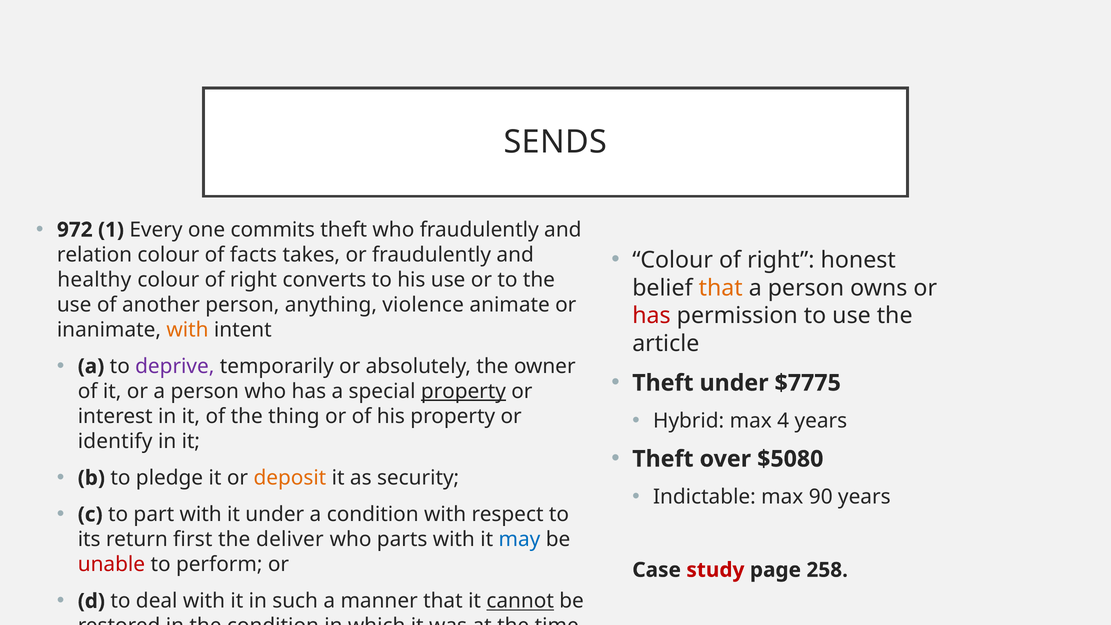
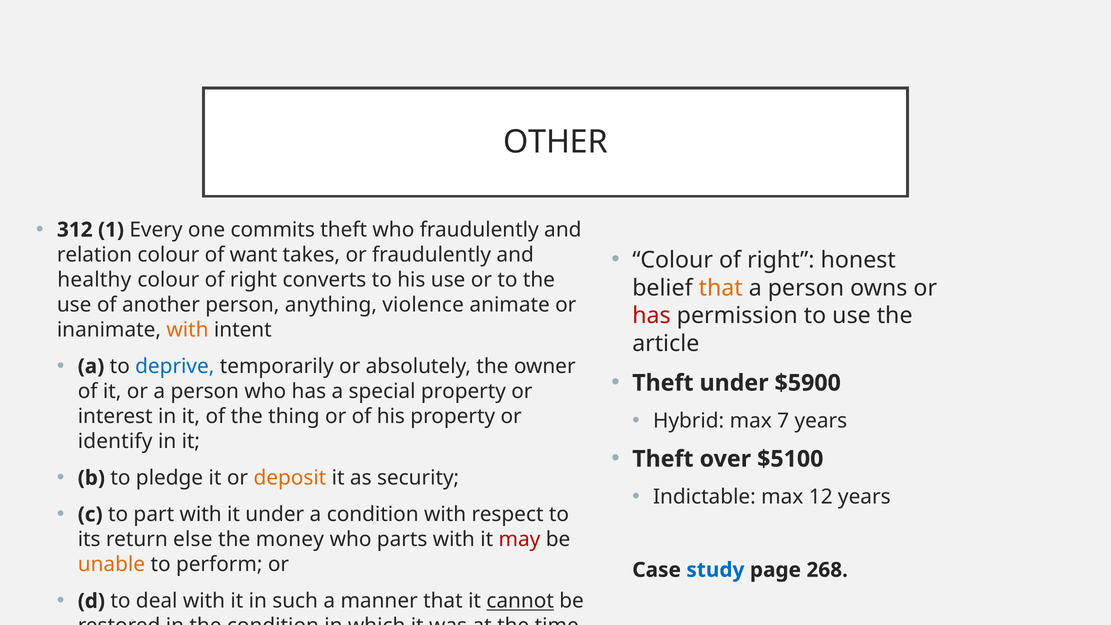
SENDS: SENDS -> OTHER
972: 972 -> 312
facts: facts -> want
deprive colour: purple -> blue
$7775: $7775 -> $5900
property at (463, 391) underline: present -> none
4: 4 -> 7
$5080: $5080 -> $5100
90: 90 -> 12
first: first -> else
deliver: deliver -> money
may colour: blue -> red
unable colour: red -> orange
study colour: red -> blue
258: 258 -> 268
